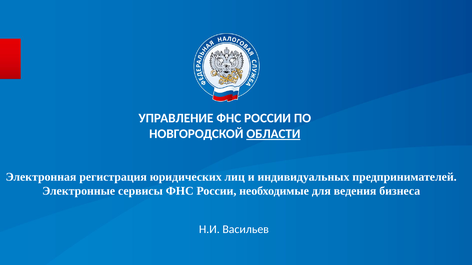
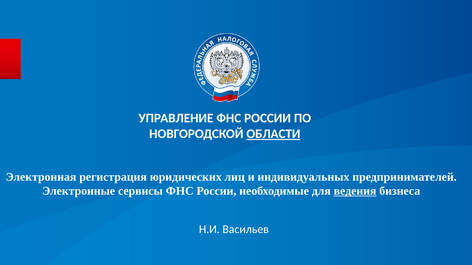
ведения underline: none -> present
